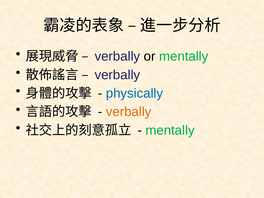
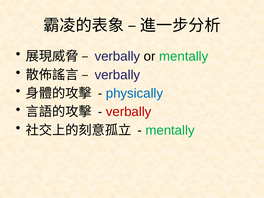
verbally at (129, 112) colour: orange -> red
